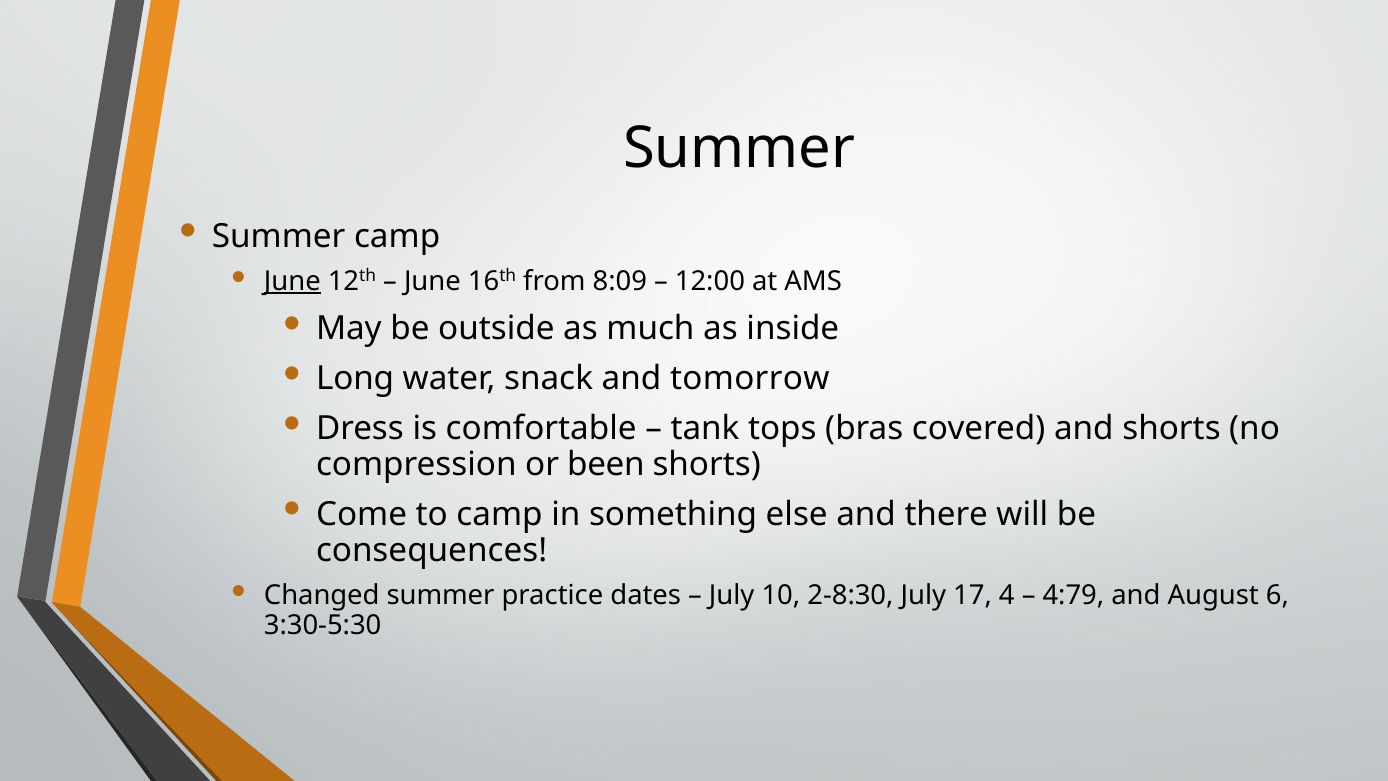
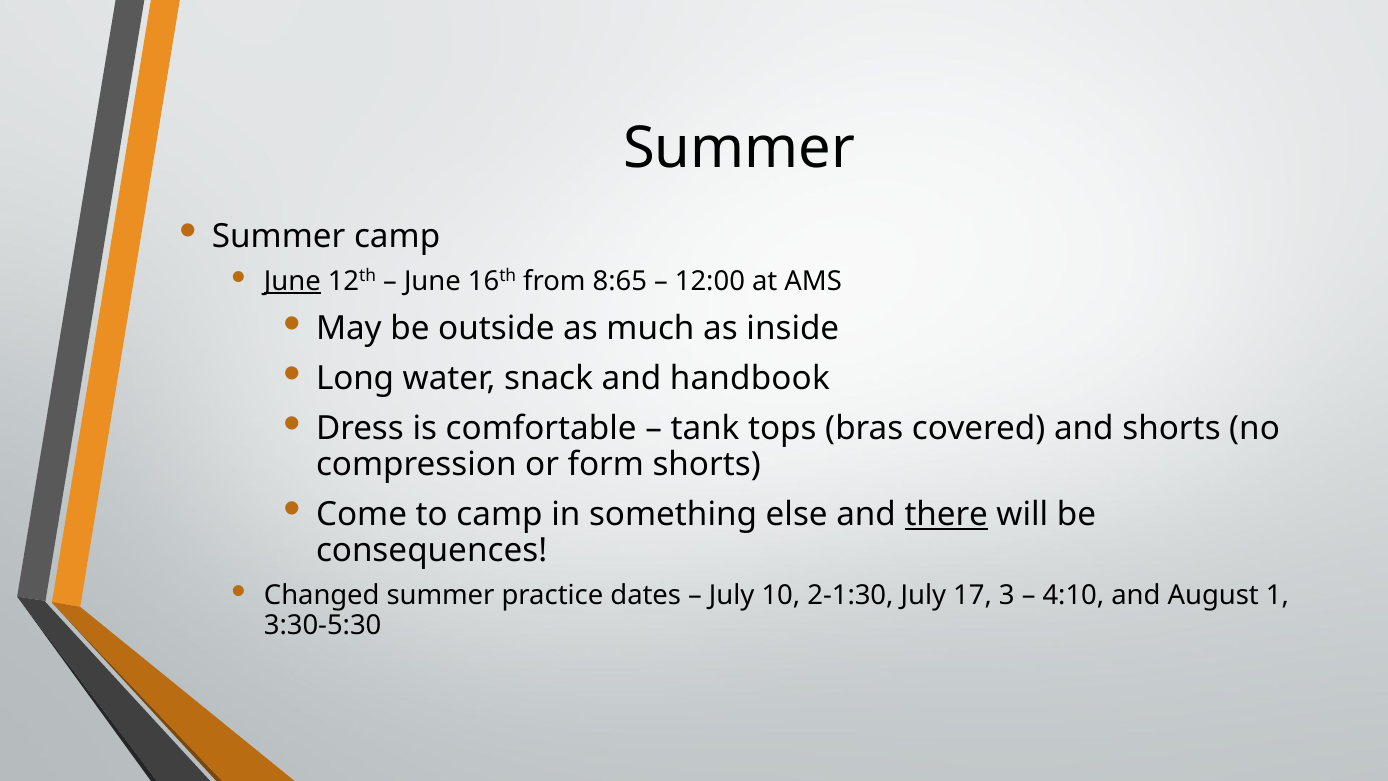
8:09: 8:09 -> 8:65
tomorrow: tomorrow -> handbook
been: been -> form
there underline: none -> present
2-8:30: 2-8:30 -> 2-1:30
4: 4 -> 3
4:79: 4:79 -> 4:10
6: 6 -> 1
